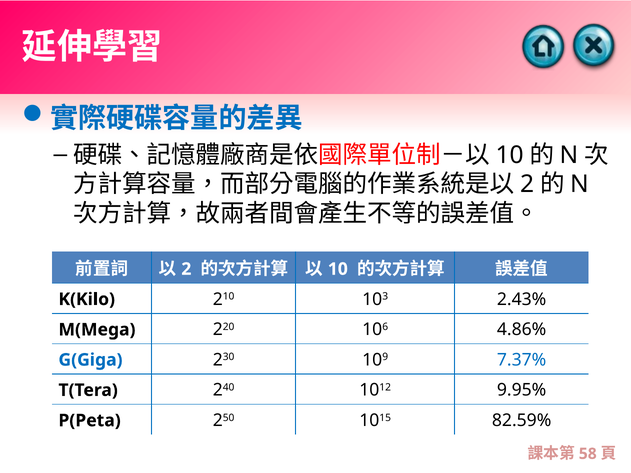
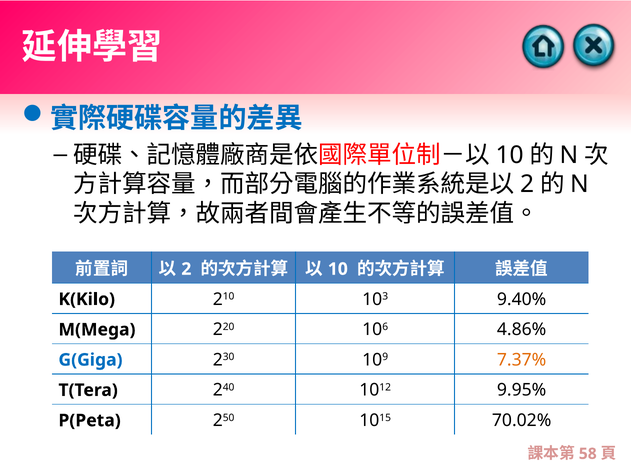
2.43%: 2.43% -> 9.40%
7.37% colour: blue -> orange
82.59%: 82.59% -> 70.02%
